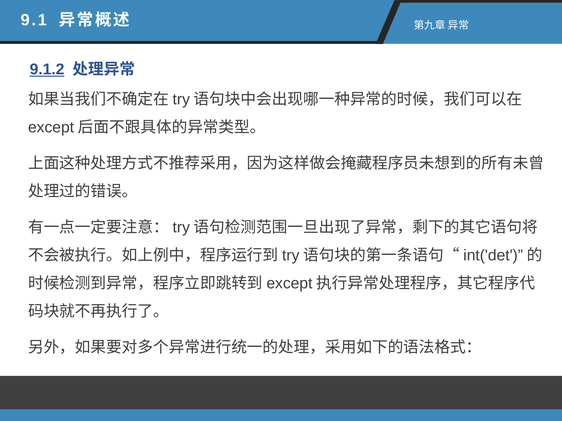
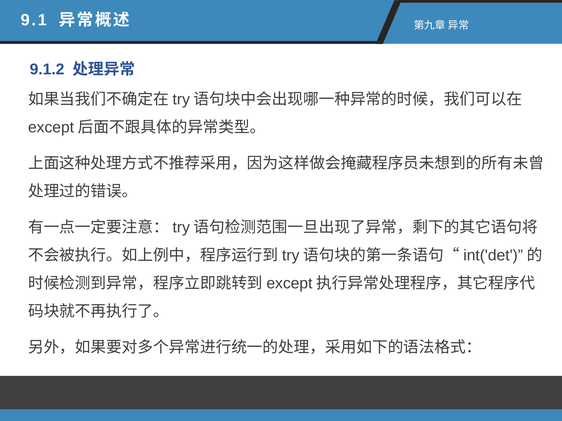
9.1.2 underline: present -> none
